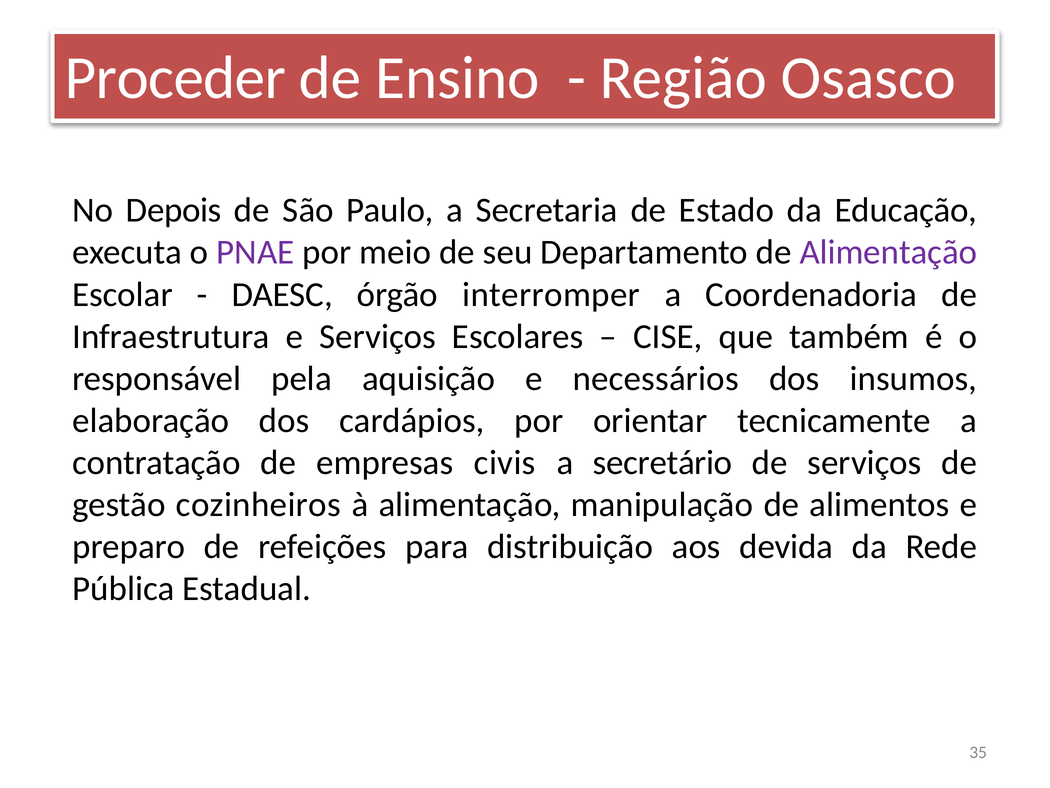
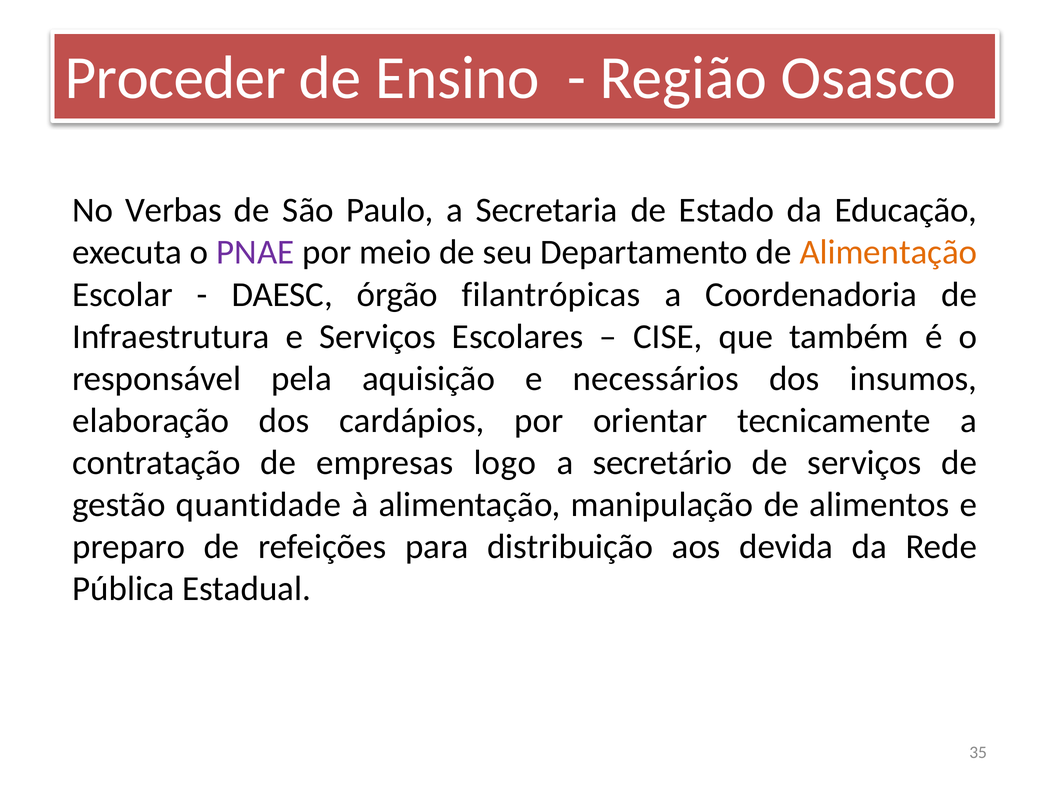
Depois: Depois -> Verbas
Alimentação at (888, 252) colour: purple -> orange
interromper: interromper -> filantrópicas
civis: civis -> logo
cozinheiros: cozinheiros -> quantidade
